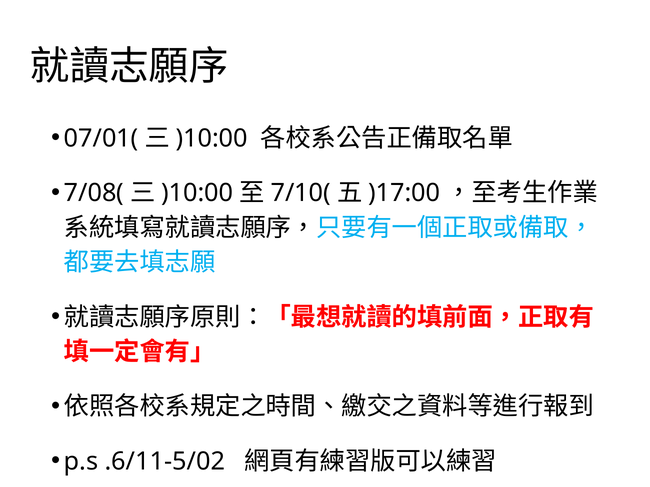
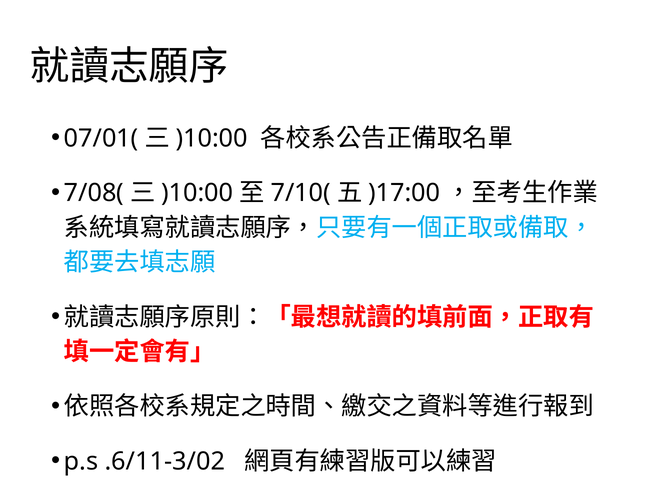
.6/11-5/02: .6/11-5/02 -> .6/11-3/02
